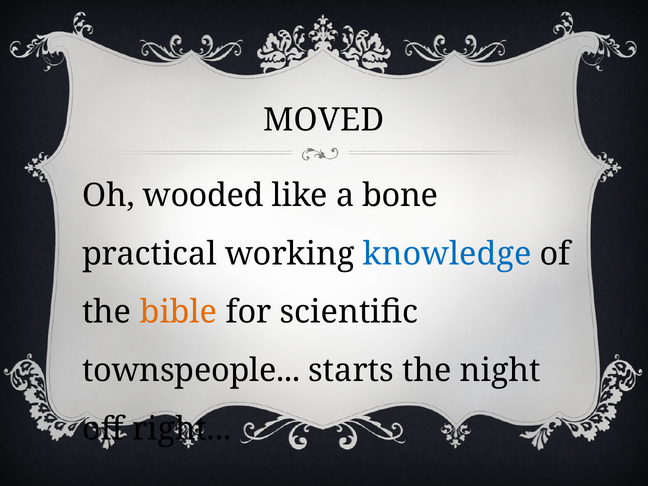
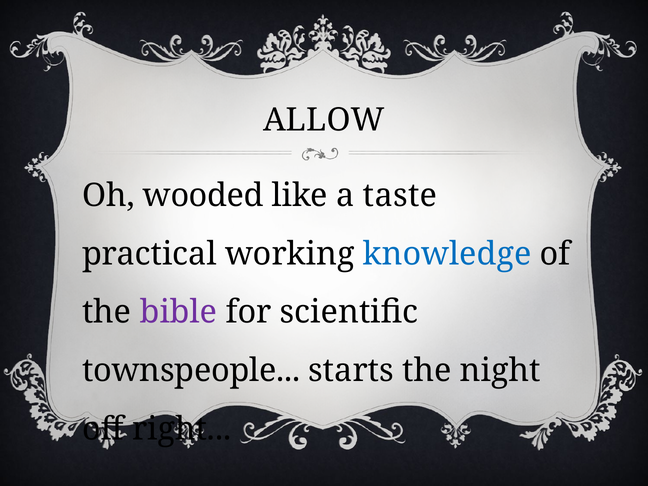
MOVED: MOVED -> ALLOW
bone: bone -> taste
bible colour: orange -> purple
